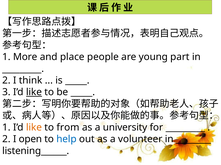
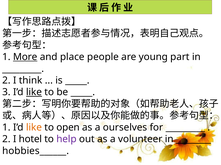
More underline: none -> present
from: from -> open
university: university -> ourselves
open: open -> hotel
help colour: blue -> purple
listening______: listening______ -> hobbies______
